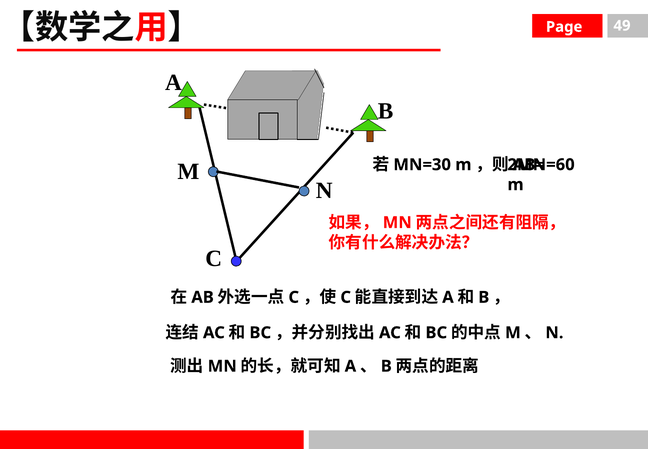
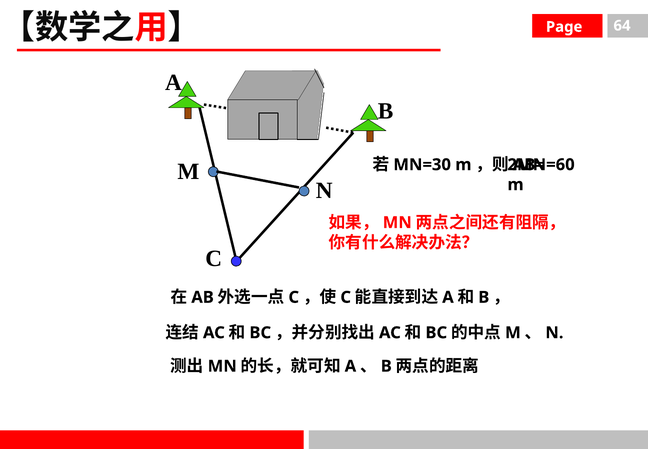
49: 49 -> 64
